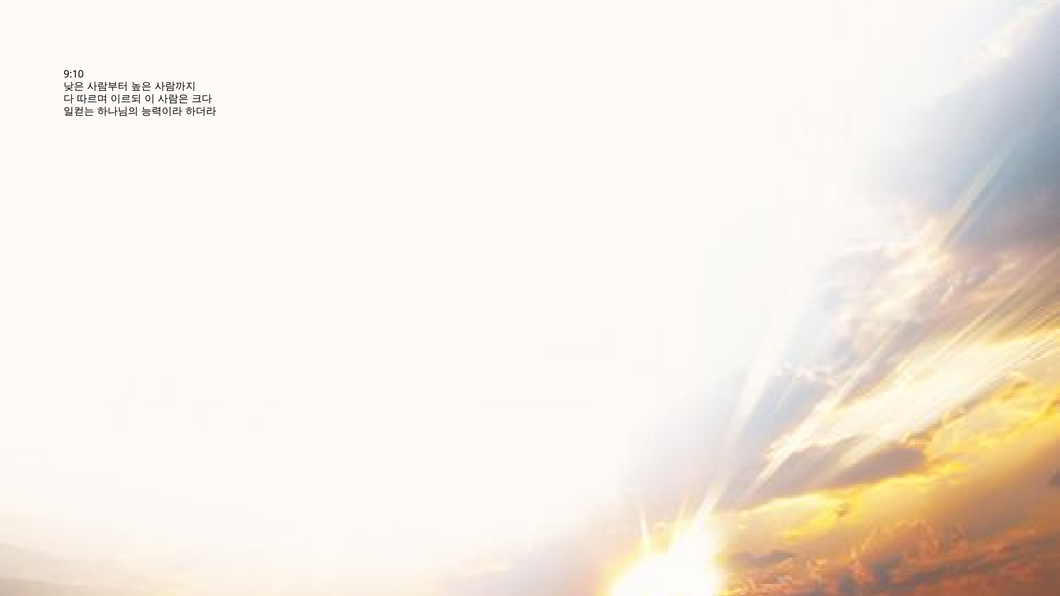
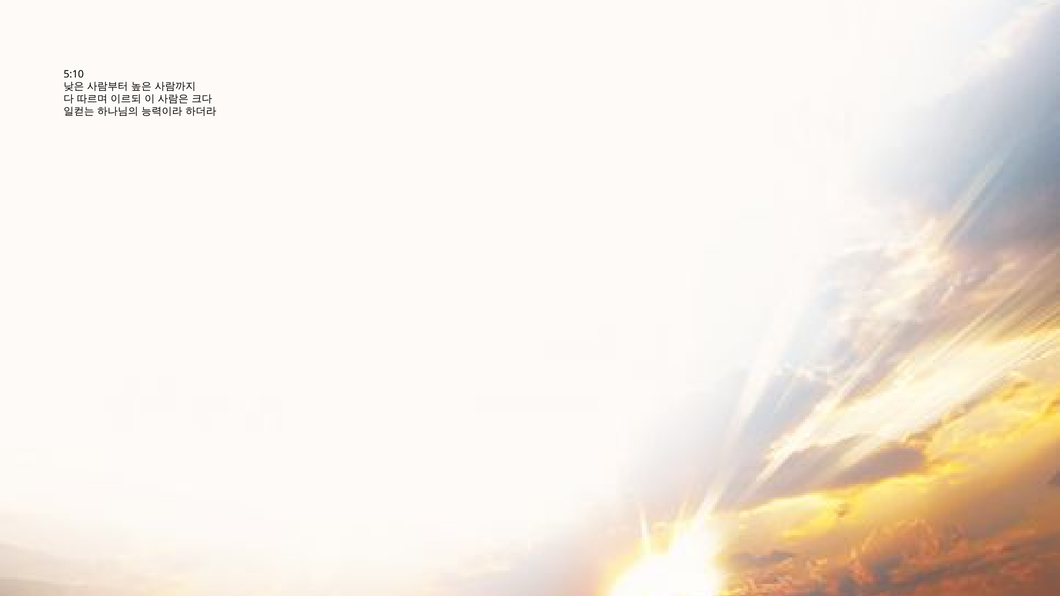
9:10: 9:10 -> 5:10
